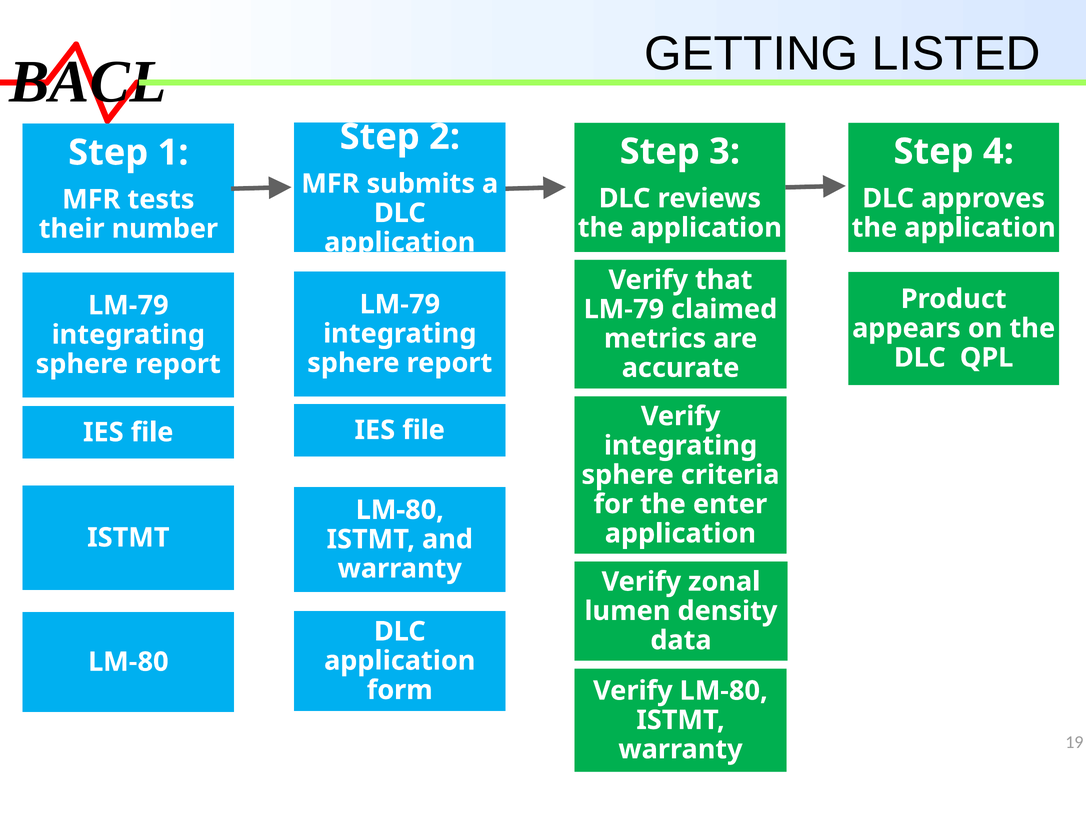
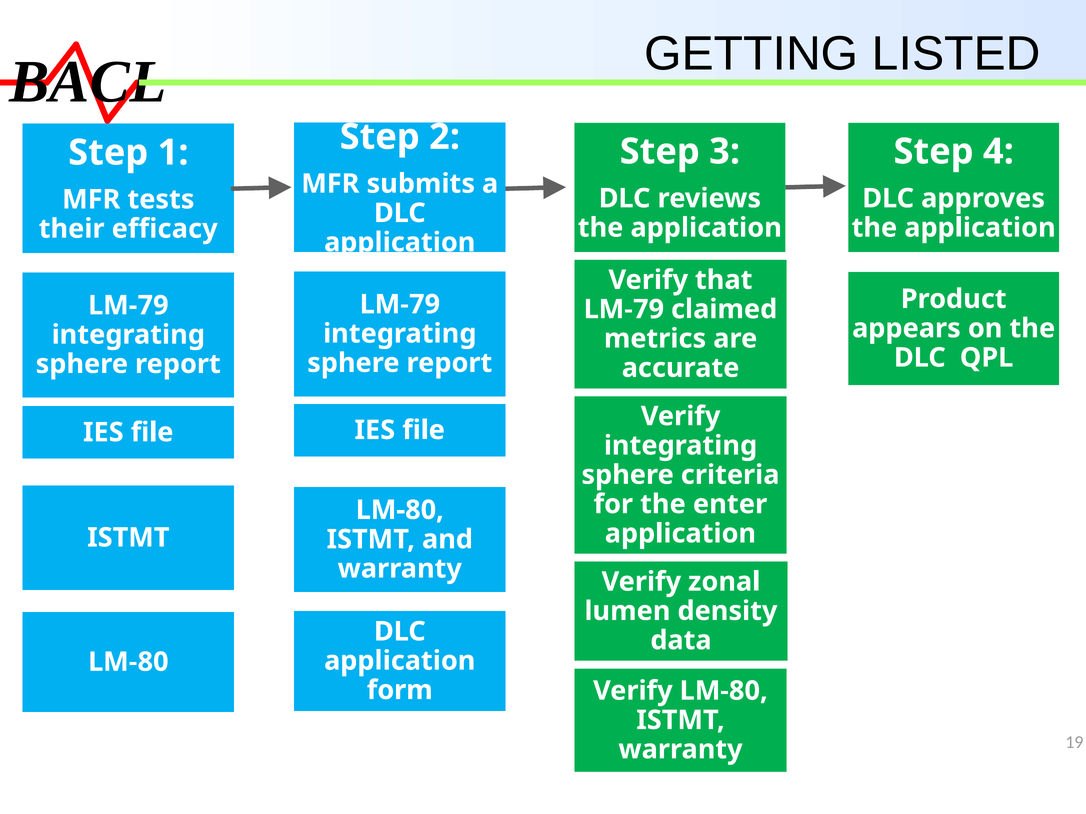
number: number -> efficacy
